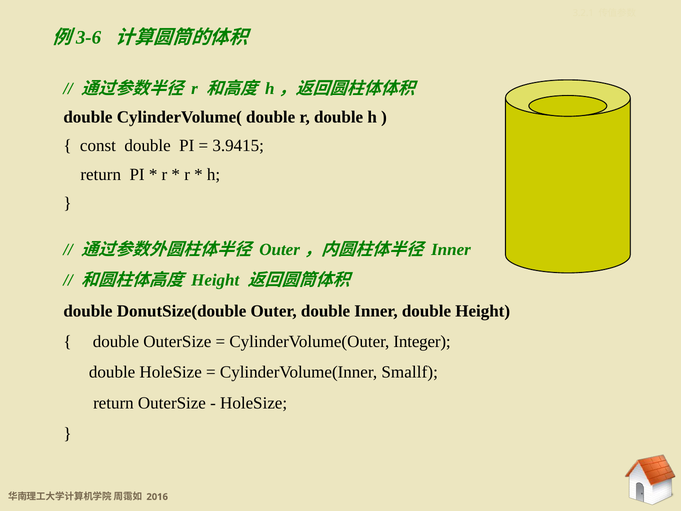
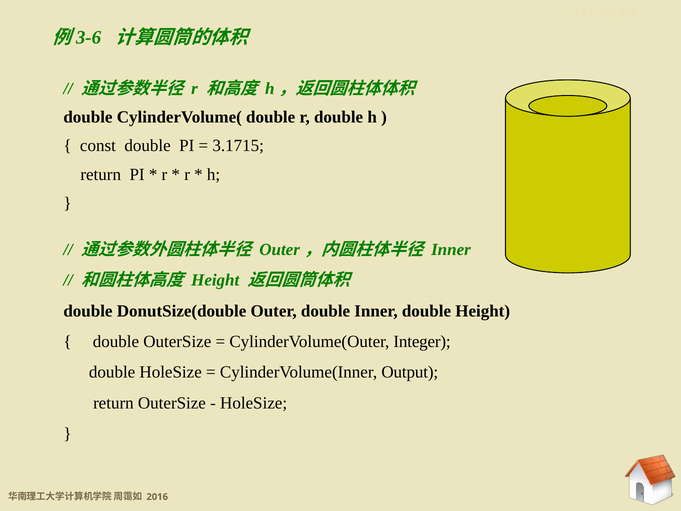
3.9415: 3.9415 -> 3.1715
Smallf: Smallf -> Output
